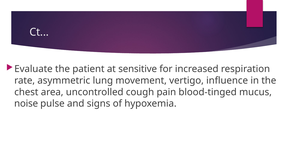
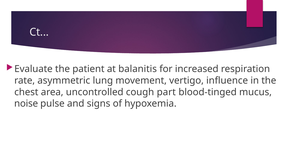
sensitive: sensitive -> balanitis
pain: pain -> part
